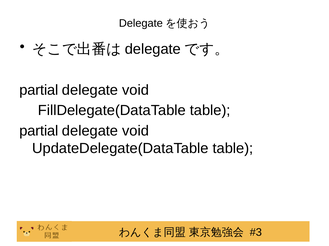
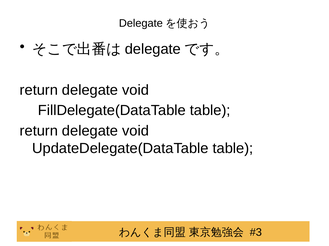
partial at (39, 90): partial -> return
partial at (39, 131): partial -> return
